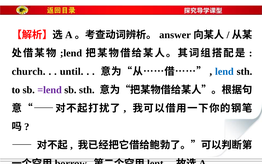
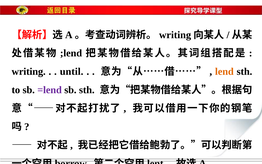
answer at (175, 35): answer -> writing
church at (29, 71): church -> writing
lend colour: blue -> orange
